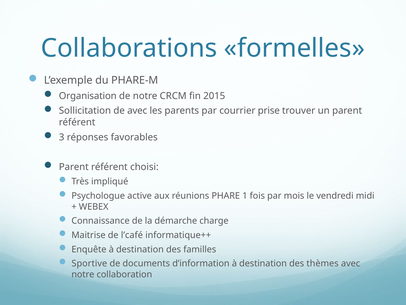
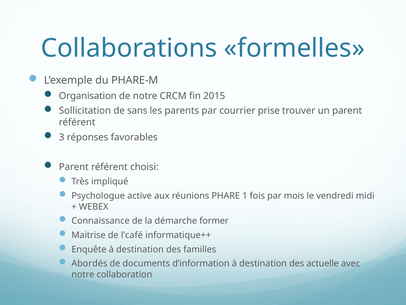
de avec: avec -> sans
charge: charge -> former
Sportive: Sportive -> Abordés
thèmes: thèmes -> actuelle
